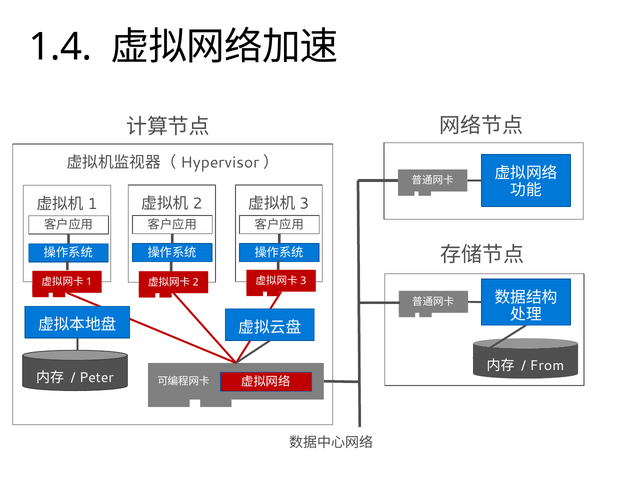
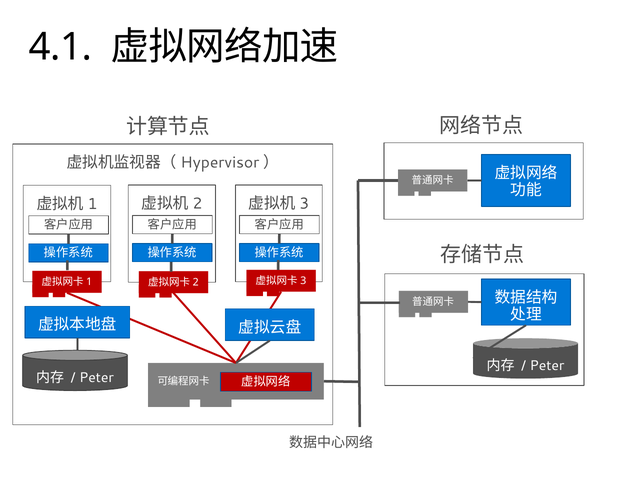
1.4: 1.4 -> 4.1
From at (547, 365): From -> Peter
